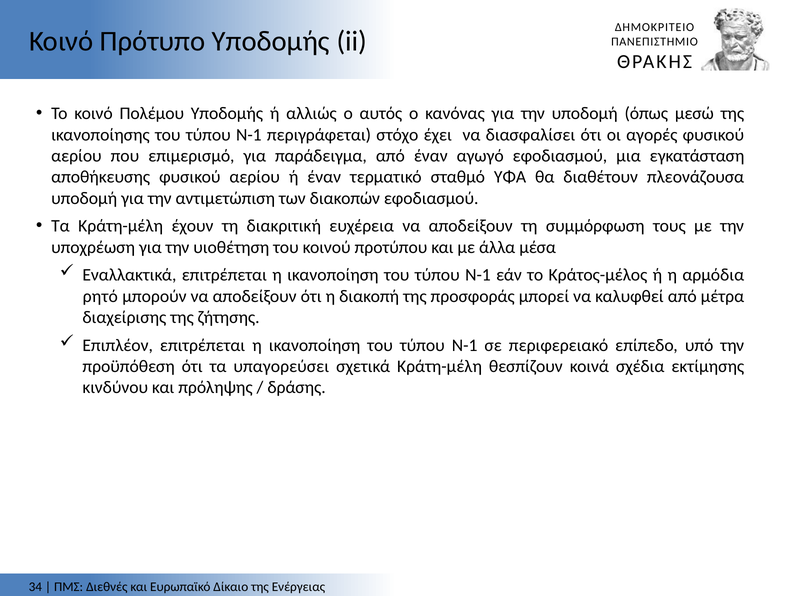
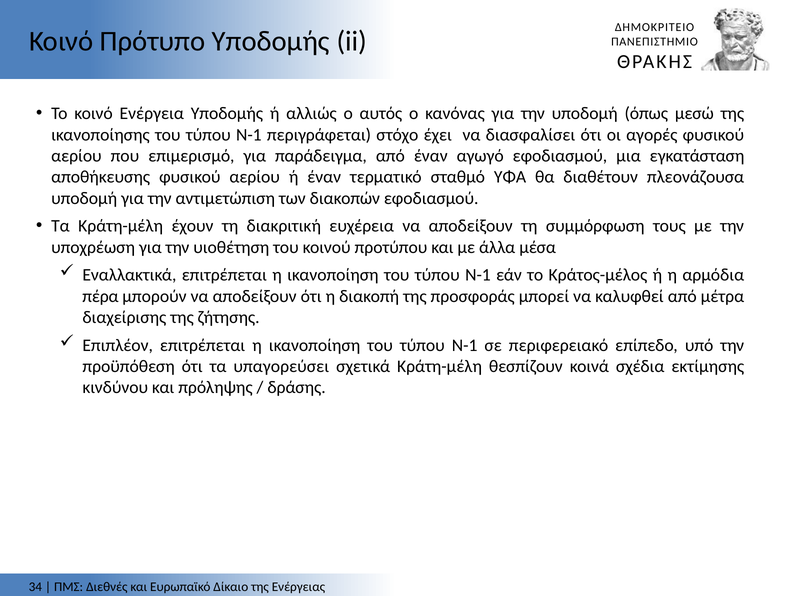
Πολέμου: Πολέμου -> Ενέργεια
ρητό: ρητό -> πέρα
